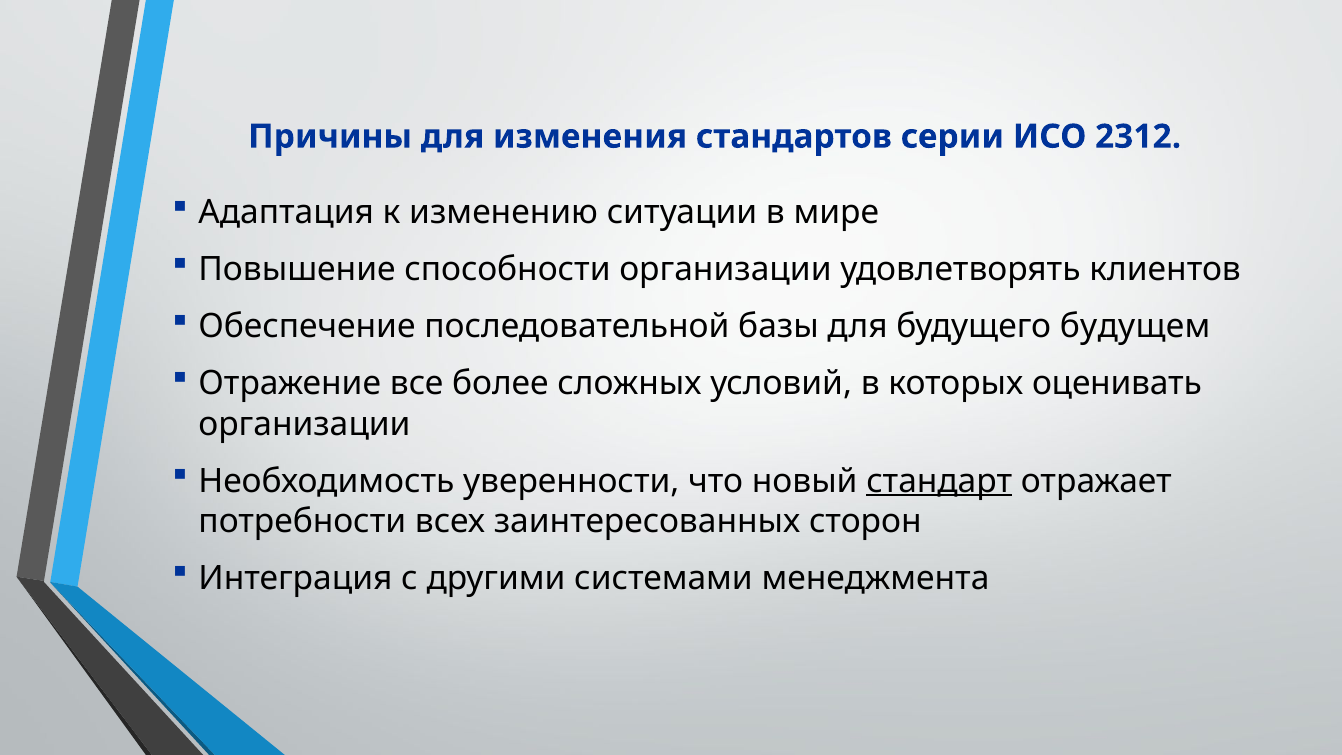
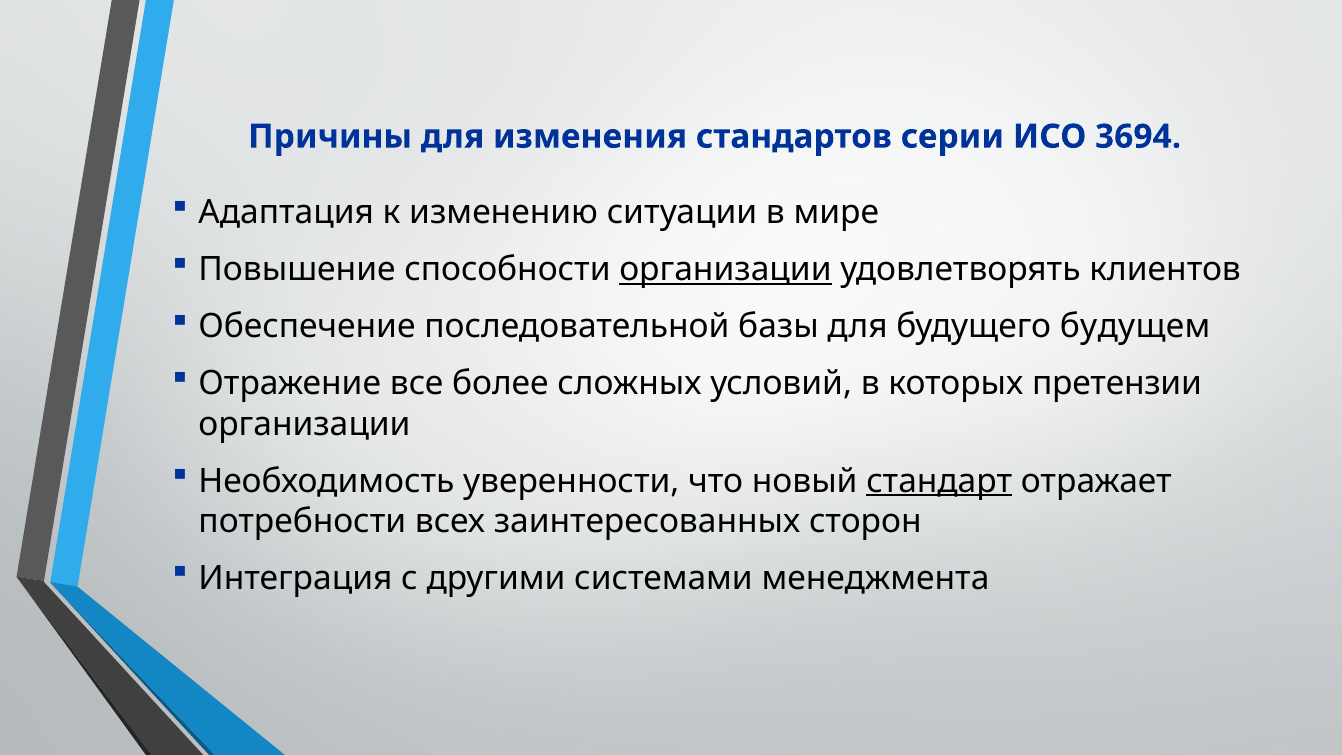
2312: 2312 -> 3694
организации at (725, 269) underline: none -> present
оценивать: оценивать -> претензии
